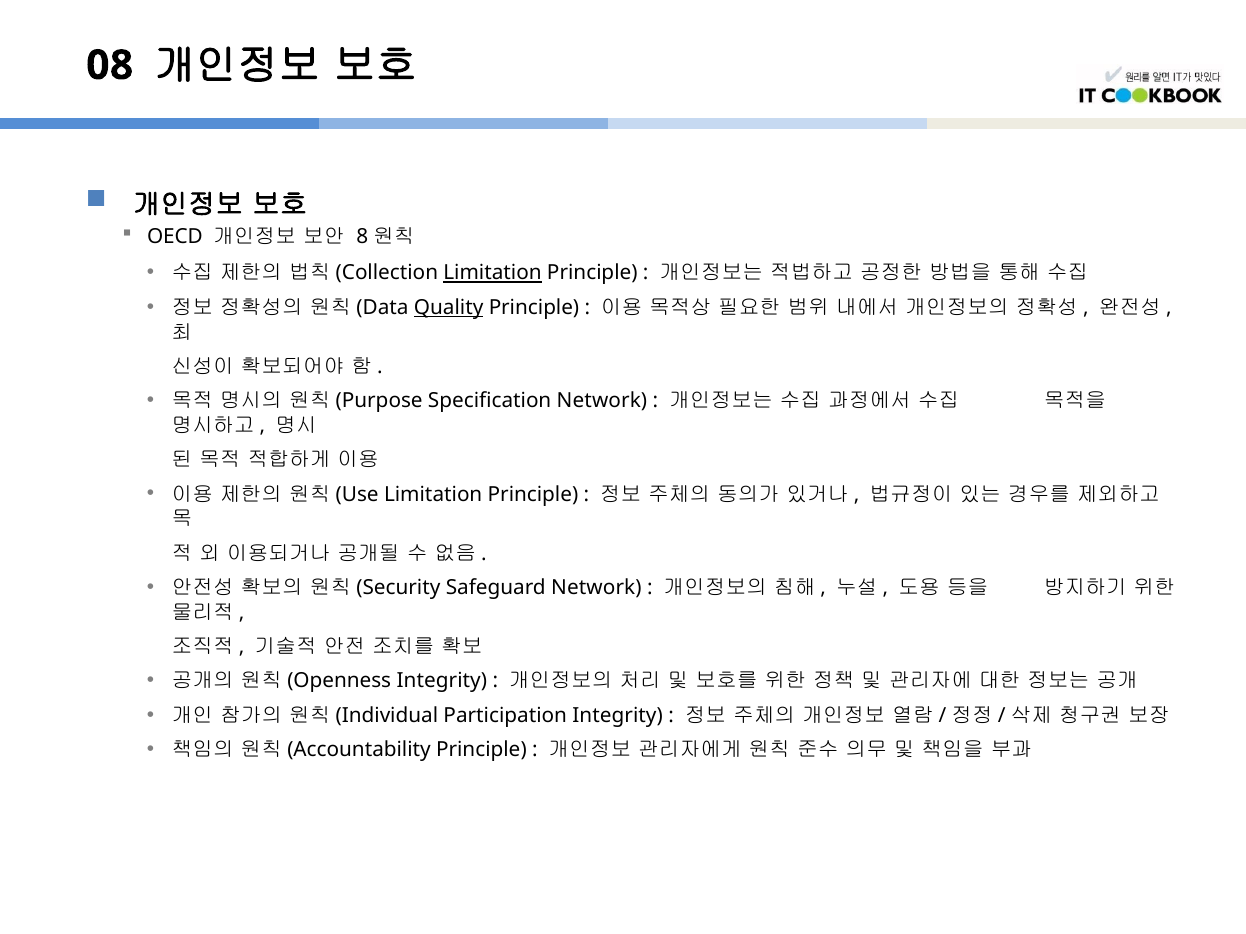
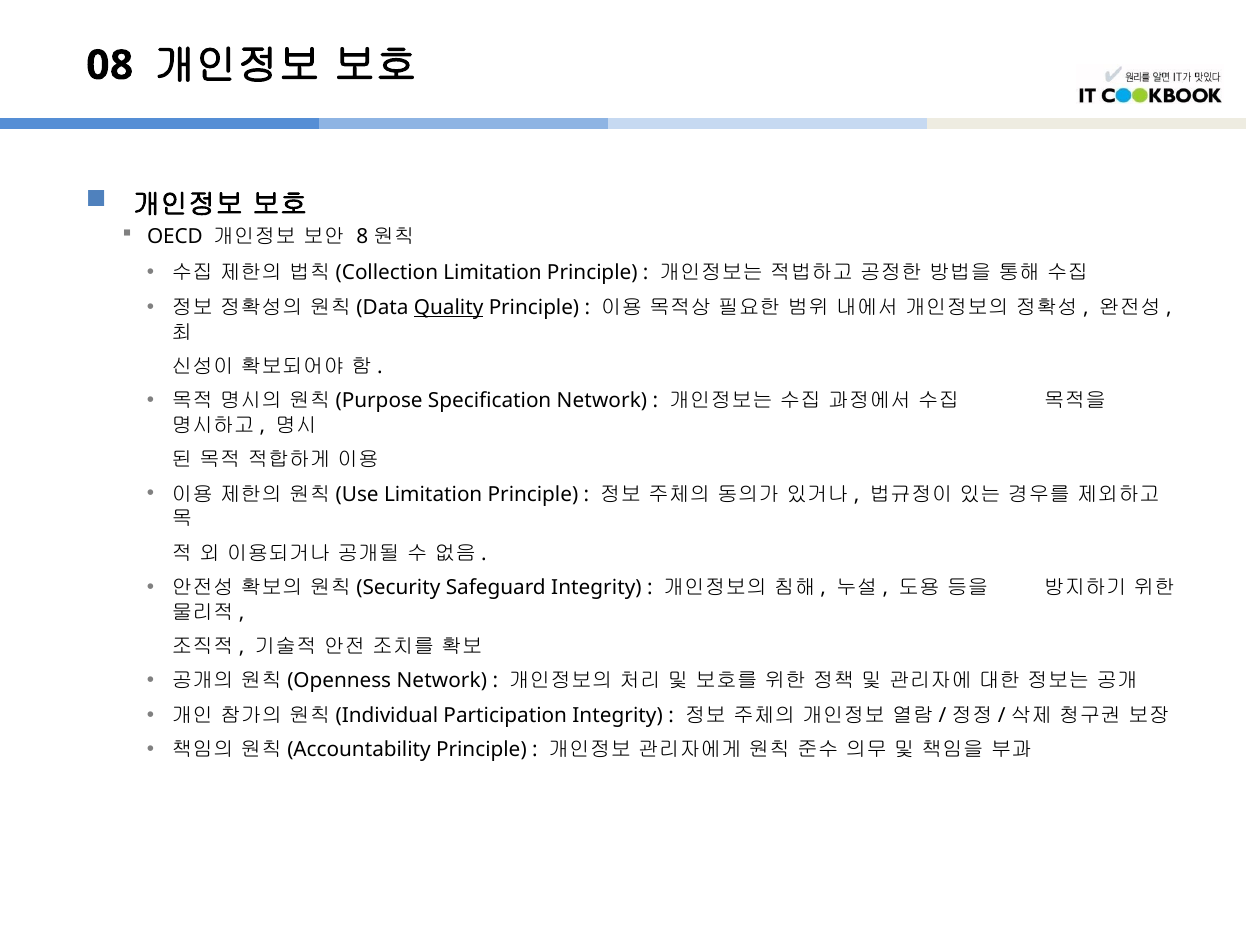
Limitation at (492, 273) underline: present -> none
Safeguard Network: Network -> Integrity
Integrity at (442, 681): Integrity -> Network
